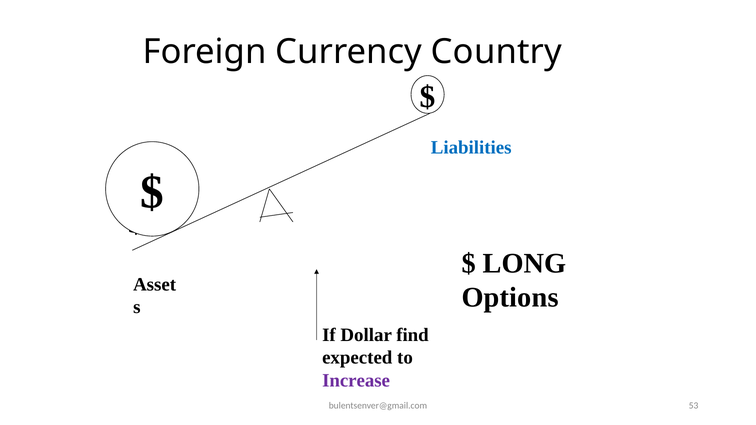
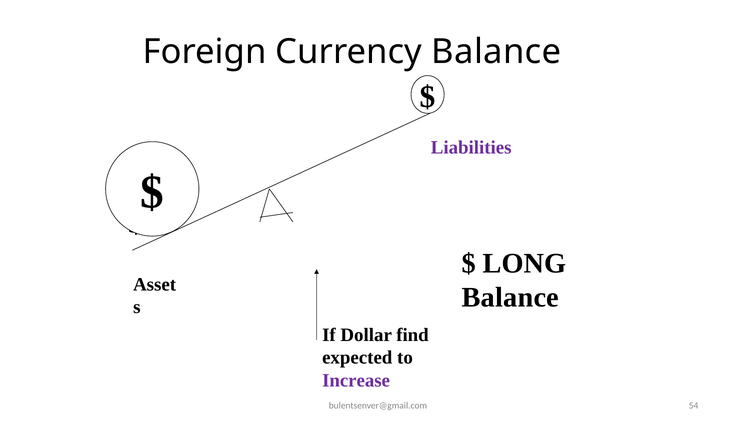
Currency Country: Country -> Balance
Liabilities colour: blue -> purple
Options at (510, 298): Options -> Balance
53: 53 -> 54
